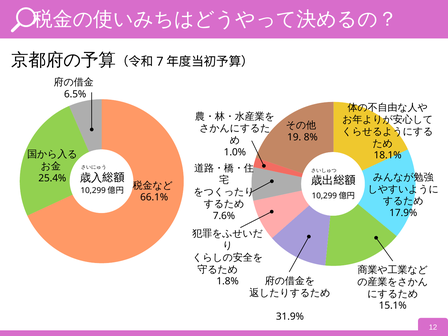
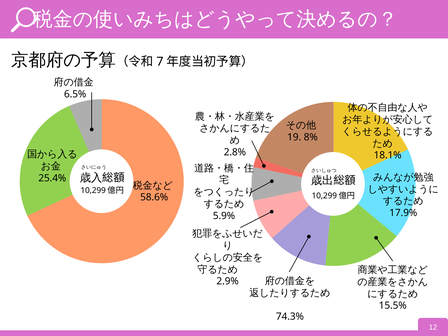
1.0%: 1.0% -> 2.8%
66.1%: 66.1% -> 58.6%
7.6%: 7.6% -> 5.9%
1.8%: 1.8% -> 2.9%
15.1%: 15.1% -> 15.5%
31.9%: 31.9% -> 74.3%
